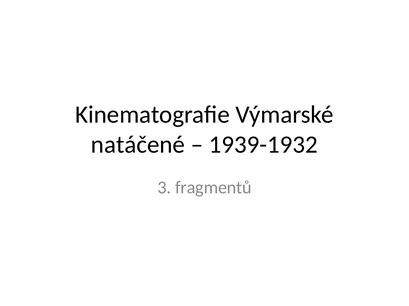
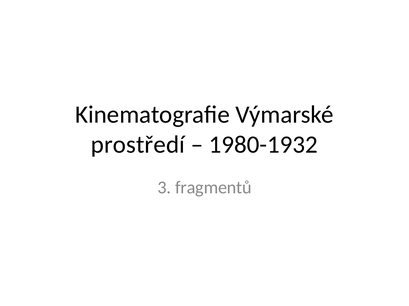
natáčené: natáčené -> prostředí
1939-1932: 1939-1932 -> 1980-1932
